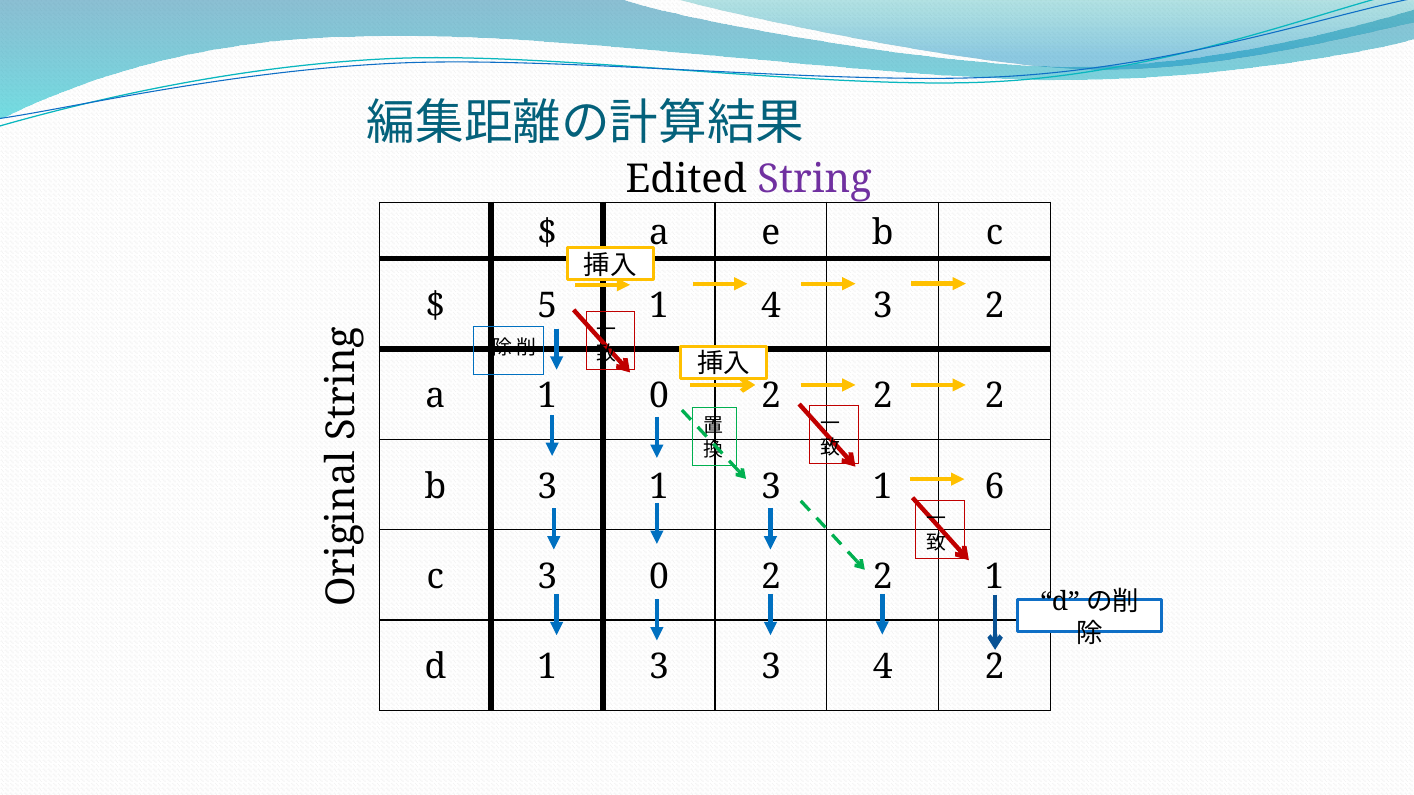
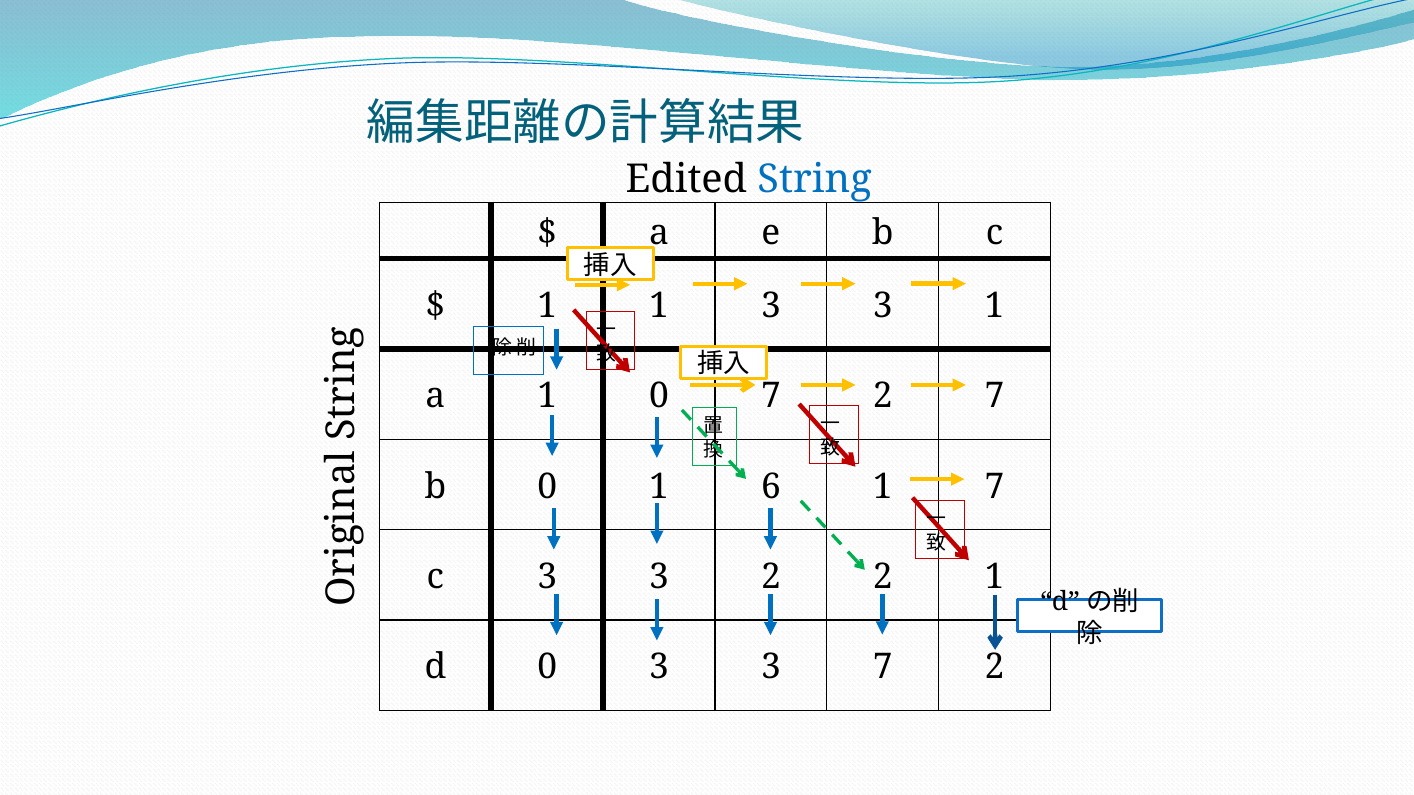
String colour: purple -> blue
5 at (547, 306): 5 -> 1
1 4: 4 -> 3
3 2: 2 -> 1
2 at (771, 396): 2 -> 7
2 at (995, 396): 2 -> 7
b 3: 3 -> 0
3 at (771, 487): 3 -> 6
1 6: 6 -> 7
c 3 0: 0 -> 3
d 1: 1 -> 0
3 4: 4 -> 7
